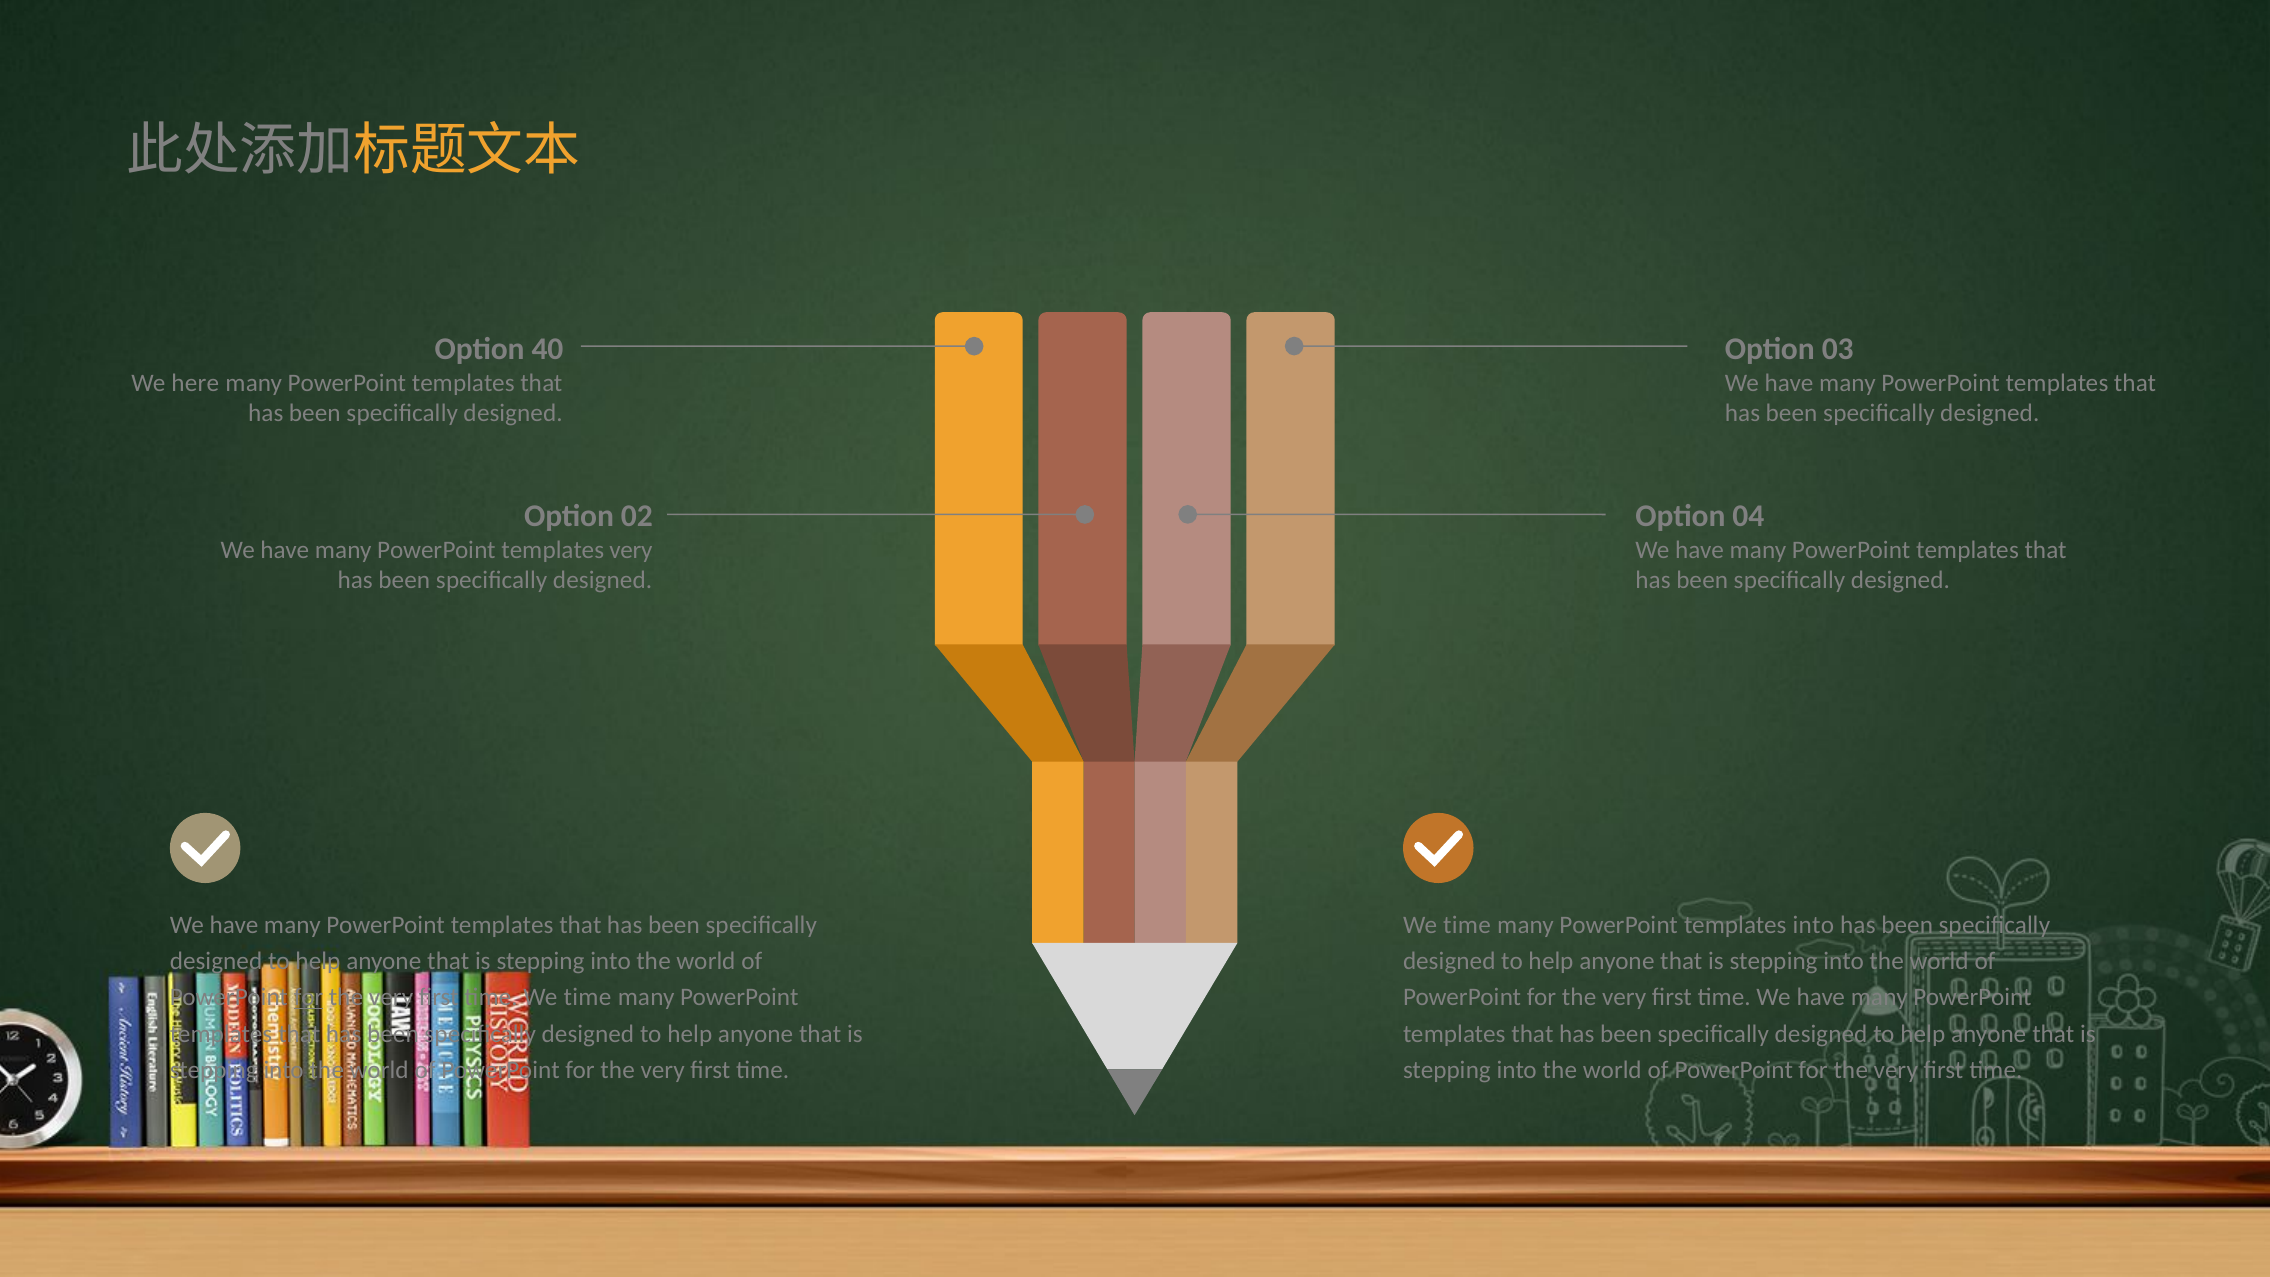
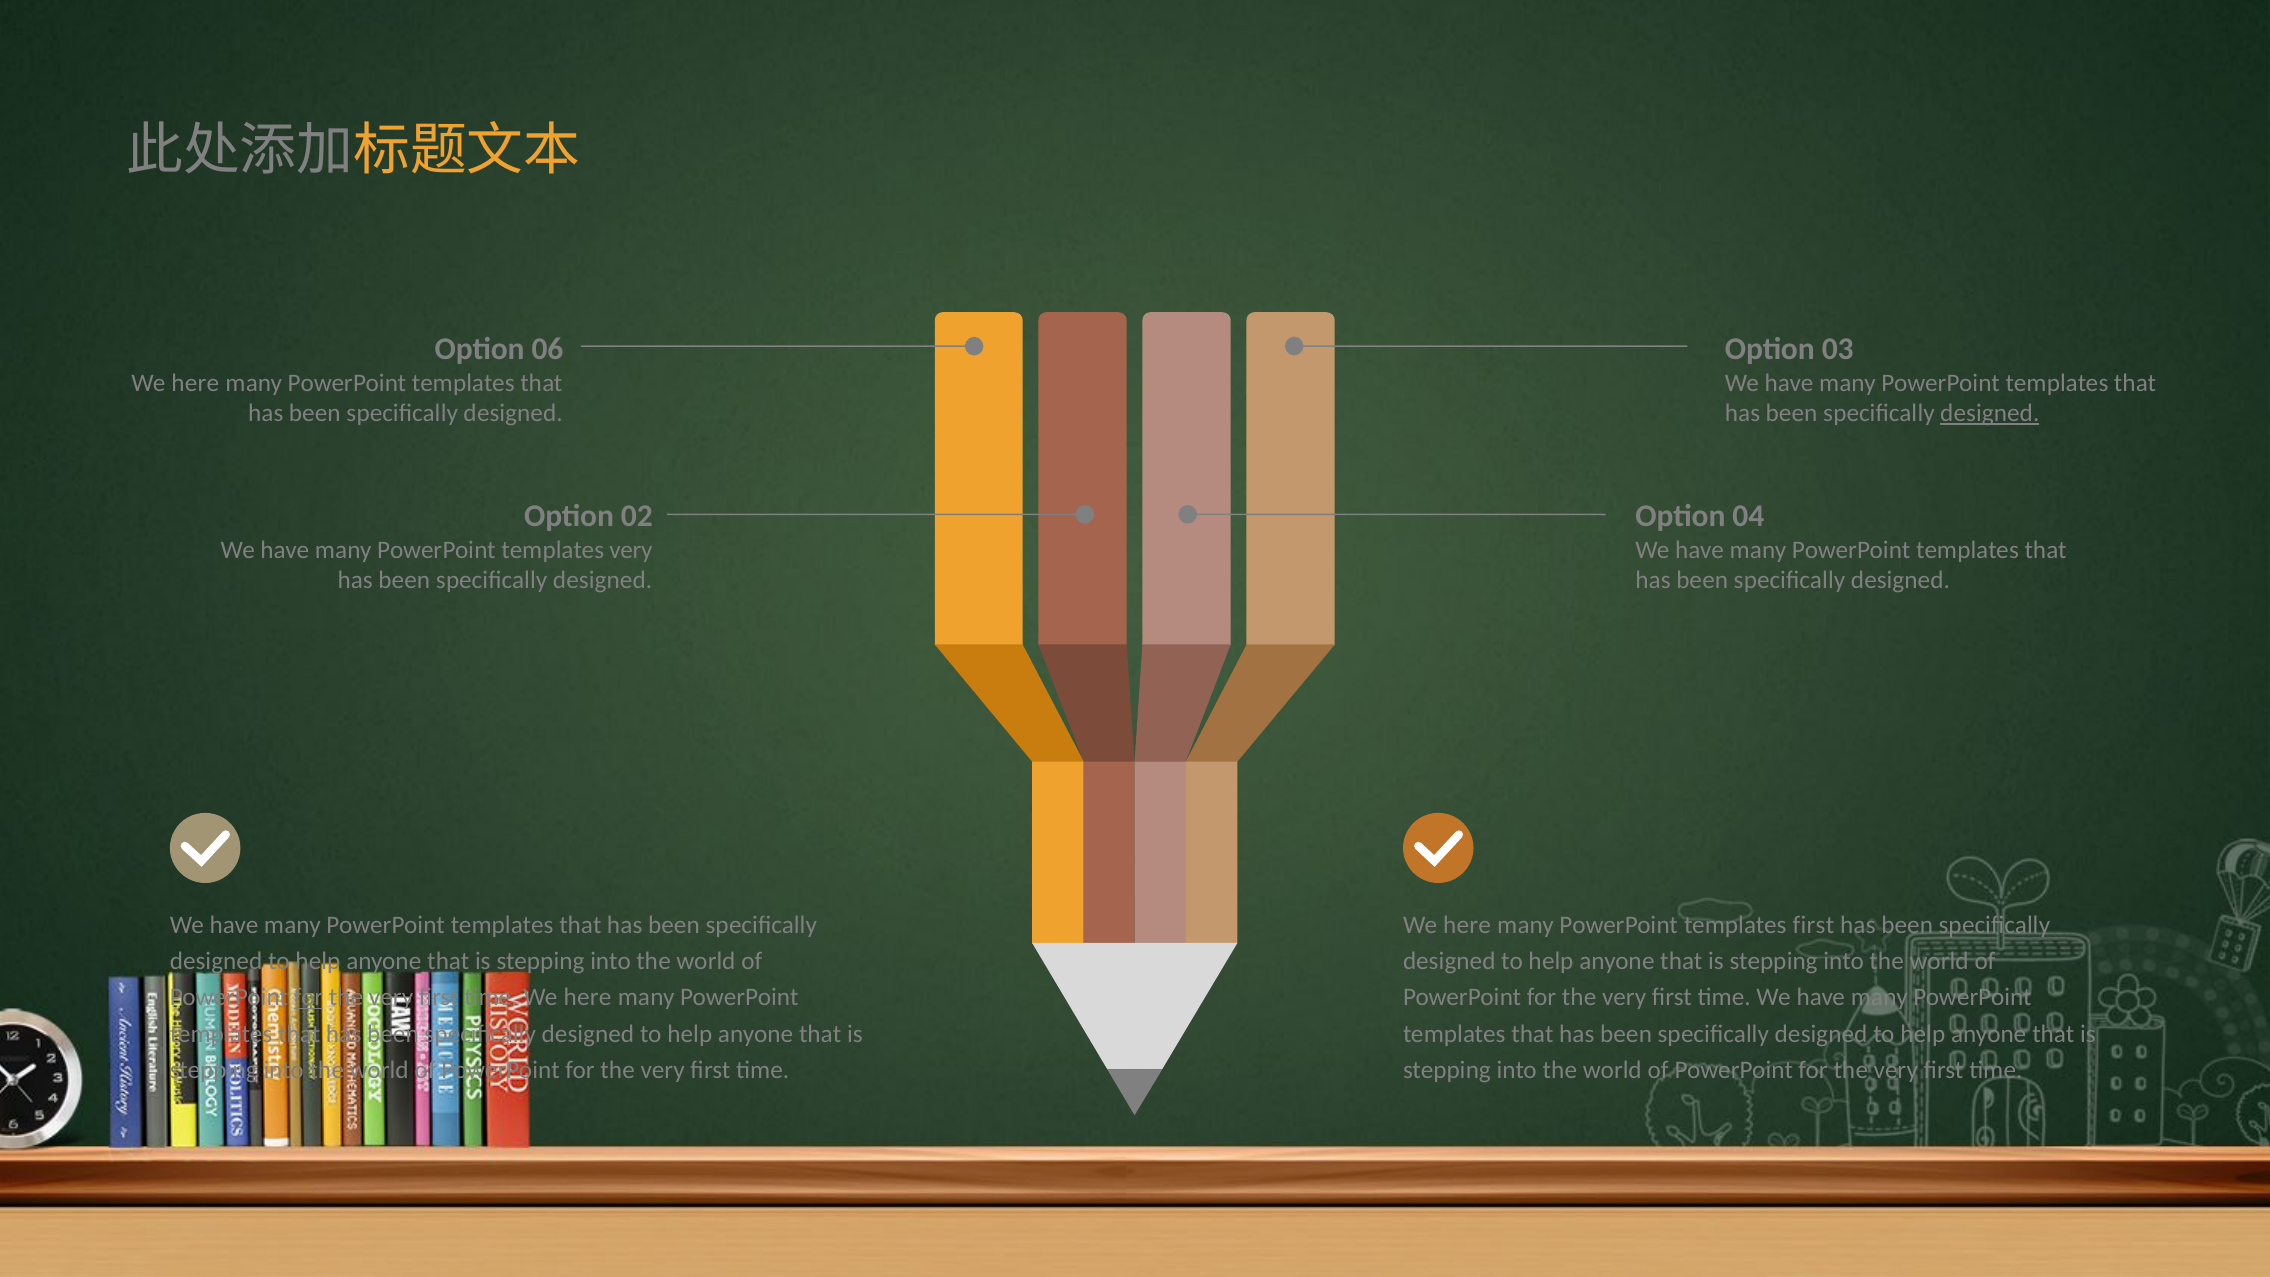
40: 40 -> 06
designed at (1990, 413) underline: none -> present
time at (1467, 925): time -> here
templates into: into -> first
time at (587, 998): time -> here
